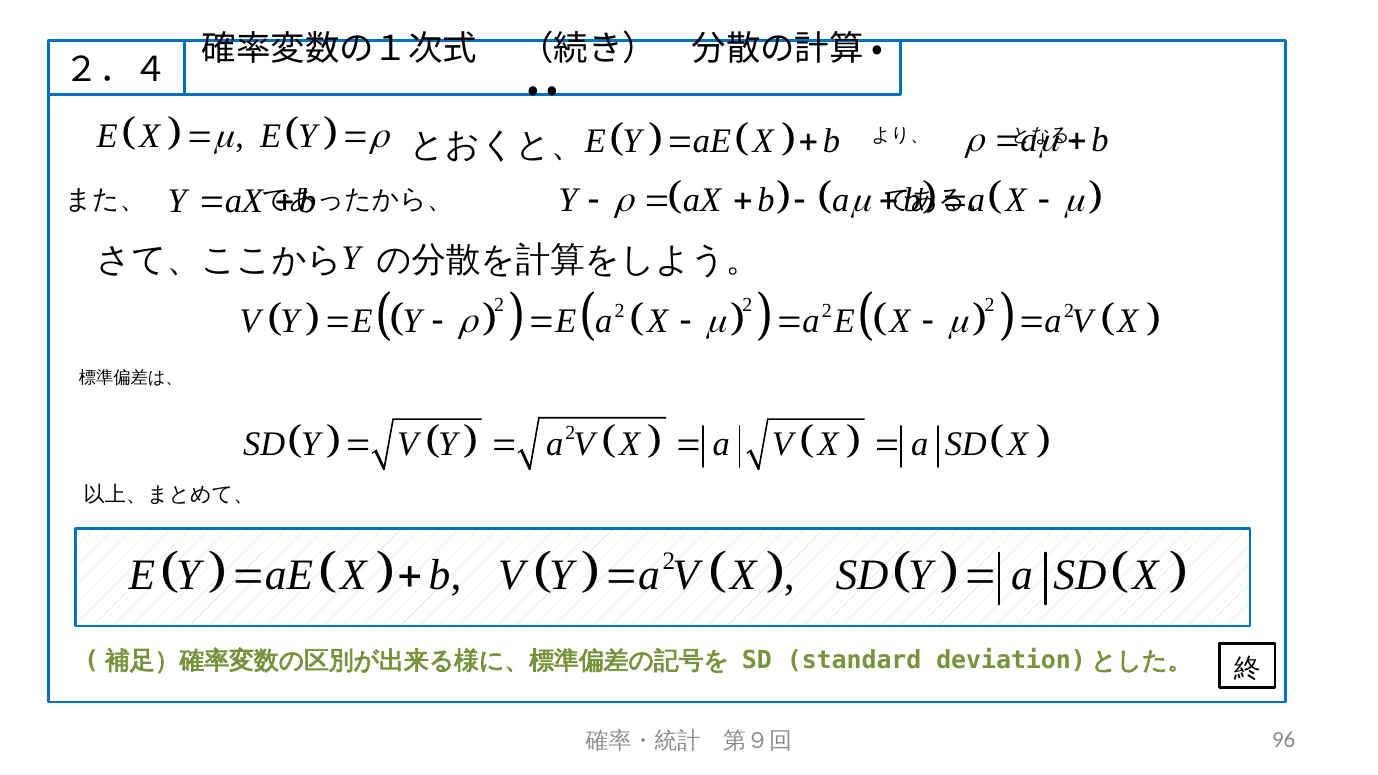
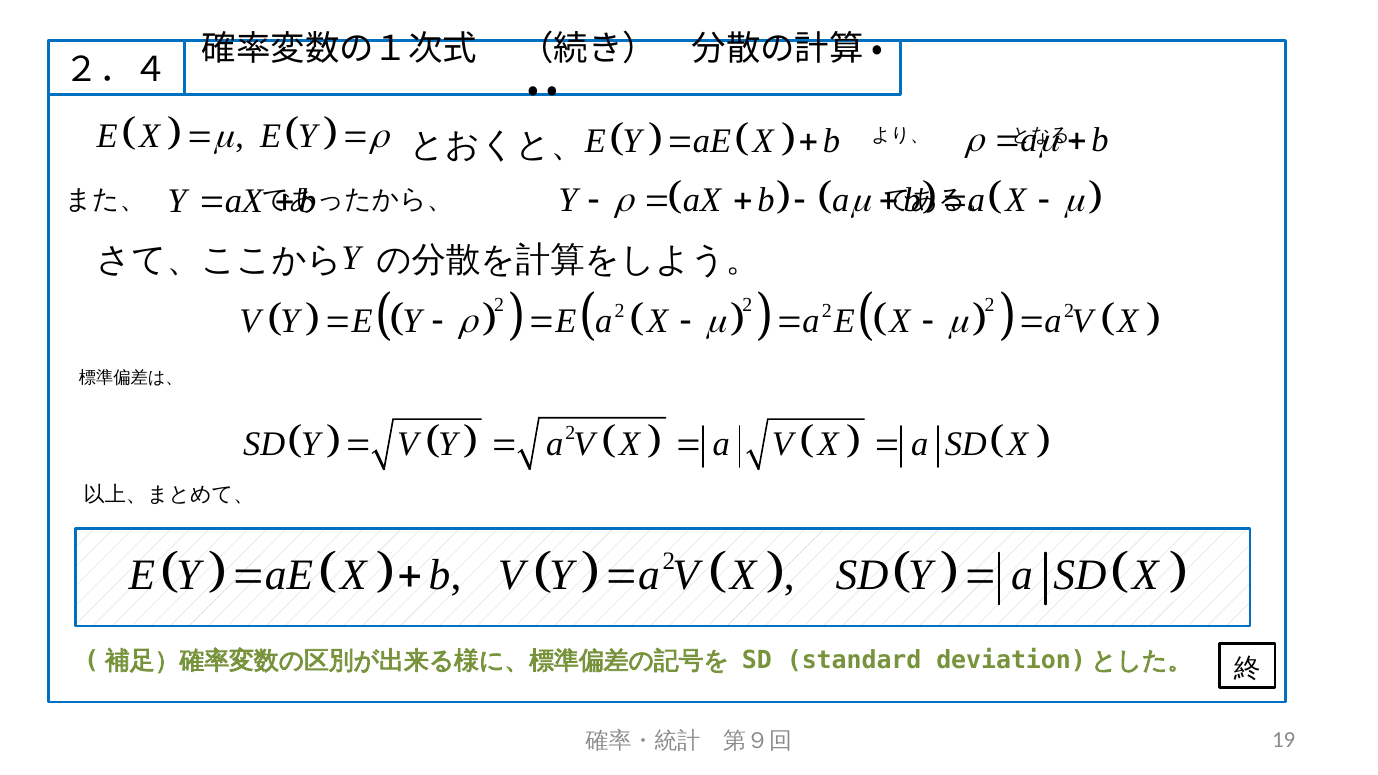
96: 96 -> 19
